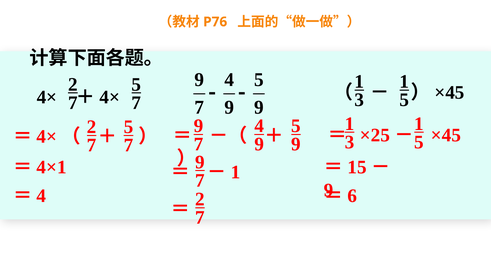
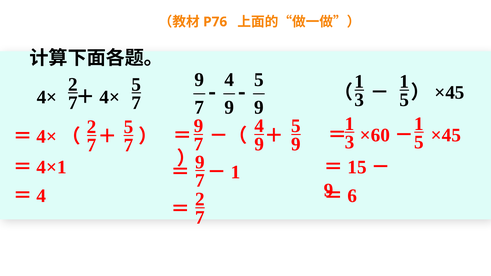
×25: ×25 -> ×60
